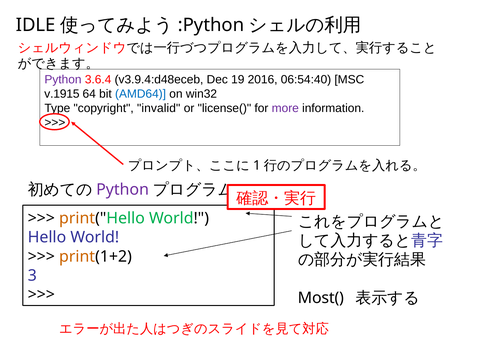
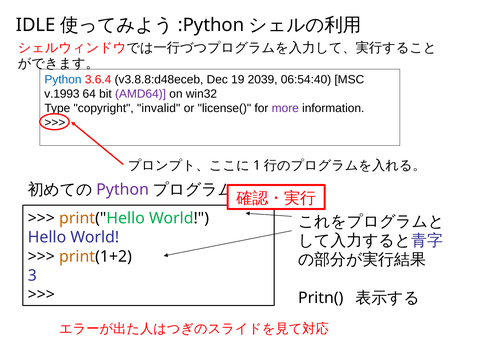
Python at (63, 79) colour: purple -> blue
v3.9.4:d48eceb: v3.9.4:d48eceb -> v3.8.8:d48eceb
2016: 2016 -> 2039
v.1915: v.1915 -> v.1993
AMD64 colour: blue -> purple
Most(: Most( -> Pritn(
